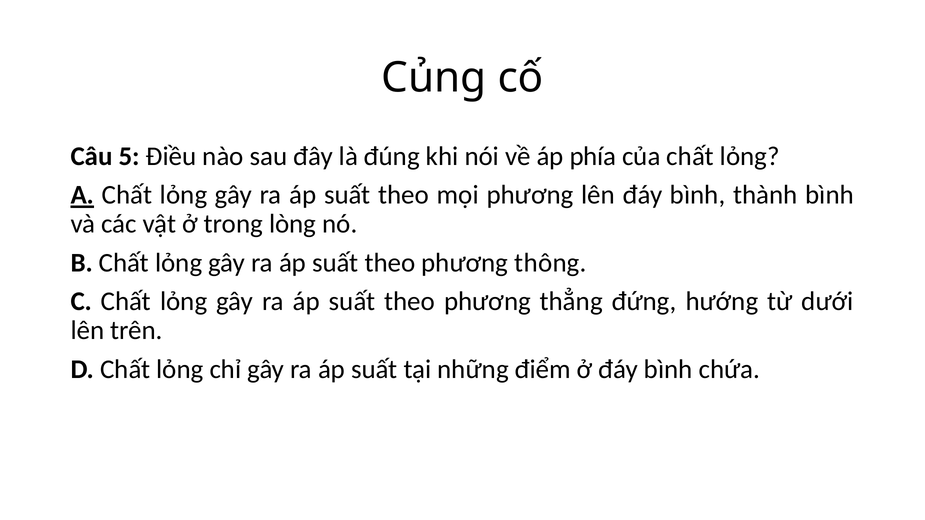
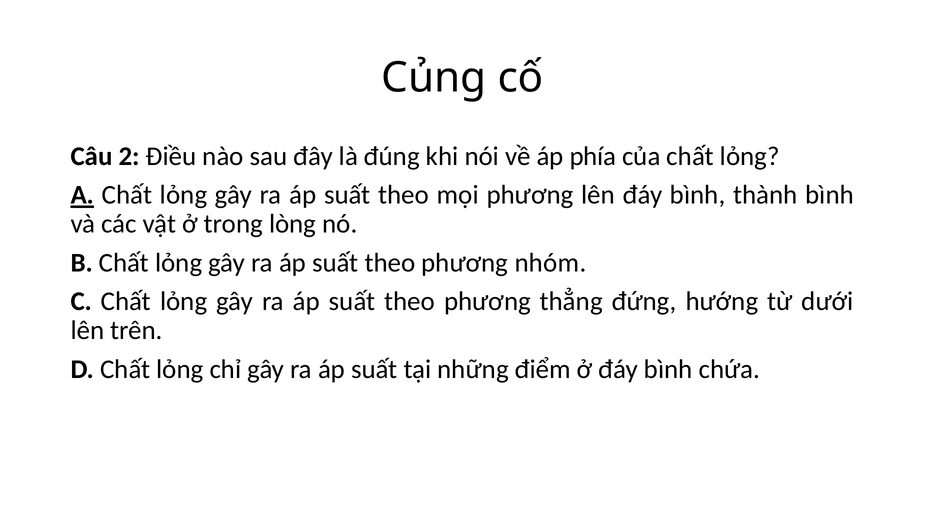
5: 5 -> 2
thông: thông -> nhóm
